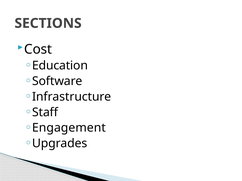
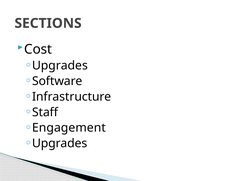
Education at (60, 66): Education -> Upgrades
